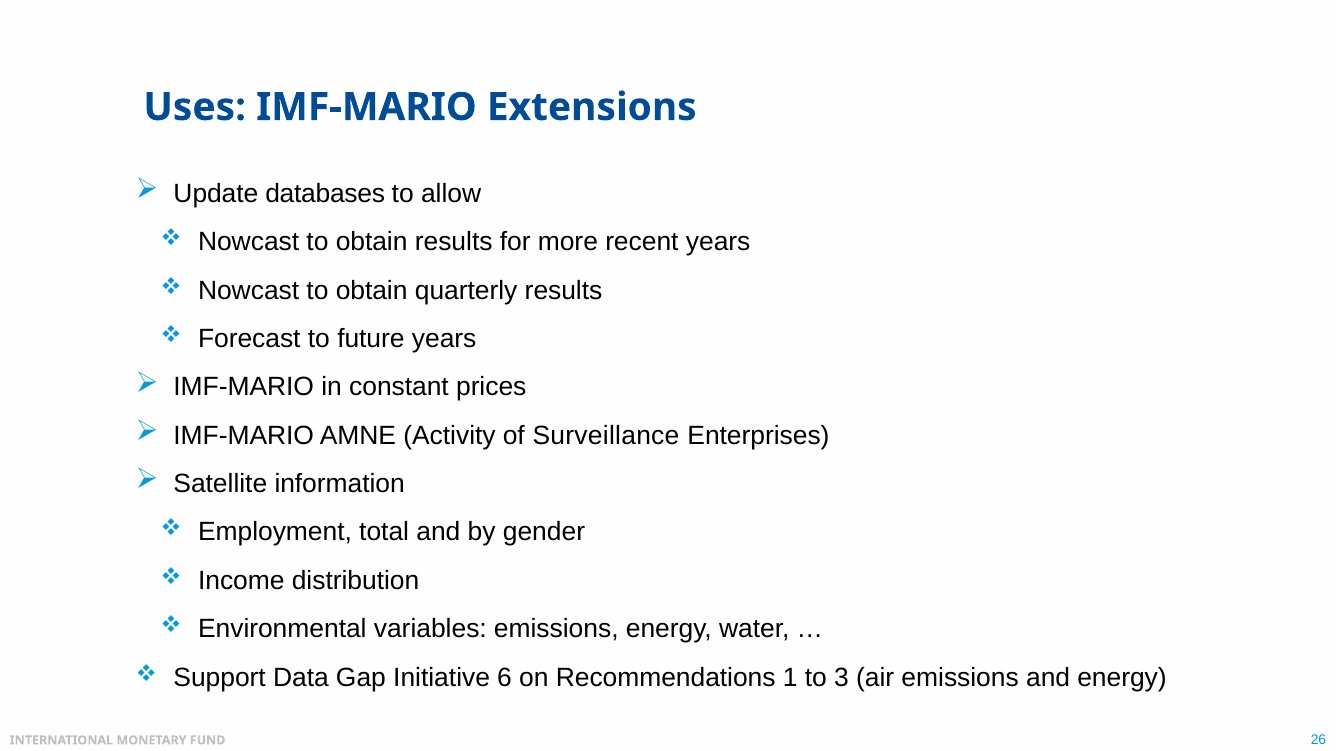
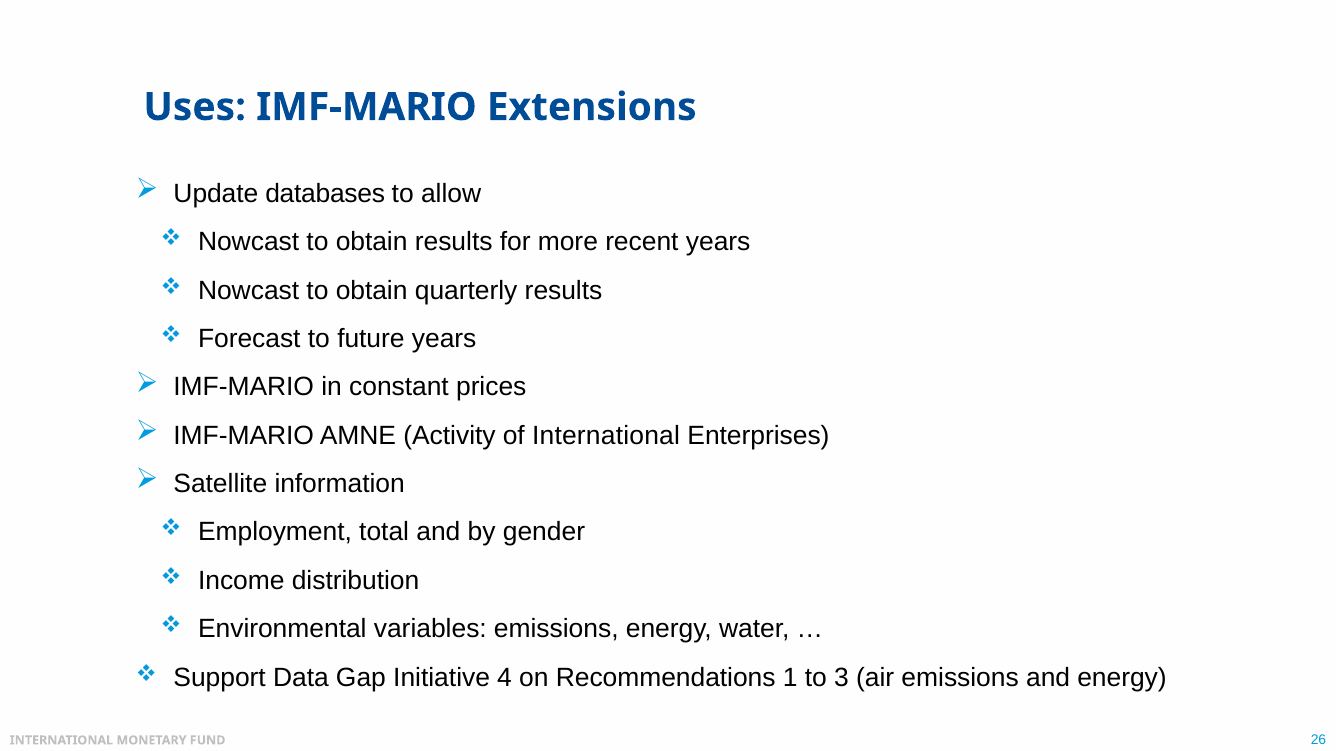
of Surveillance: Surveillance -> International
6: 6 -> 4
